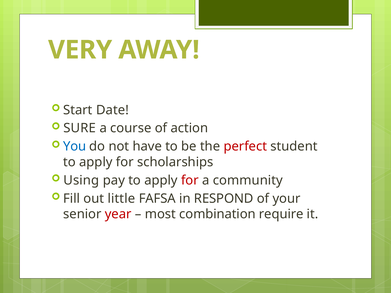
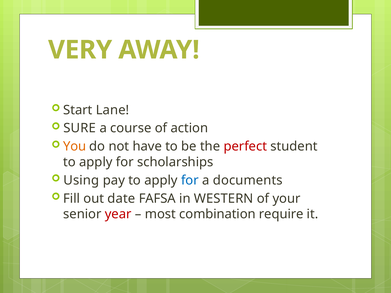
Date: Date -> Lane
You colour: blue -> orange
for at (190, 180) colour: red -> blue
community: community -> documents
little: little -> date
RESPOND: RESPOND -> WESTERN
